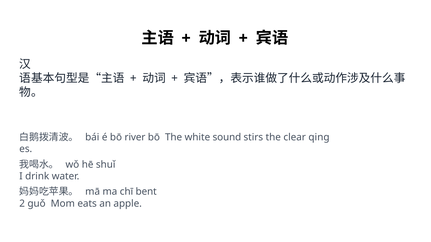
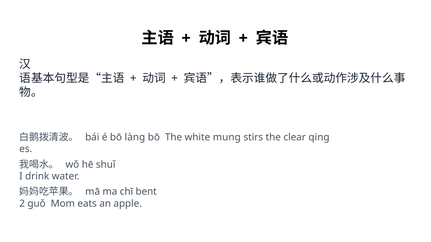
river: river -> làng
sound: sound -> mung
